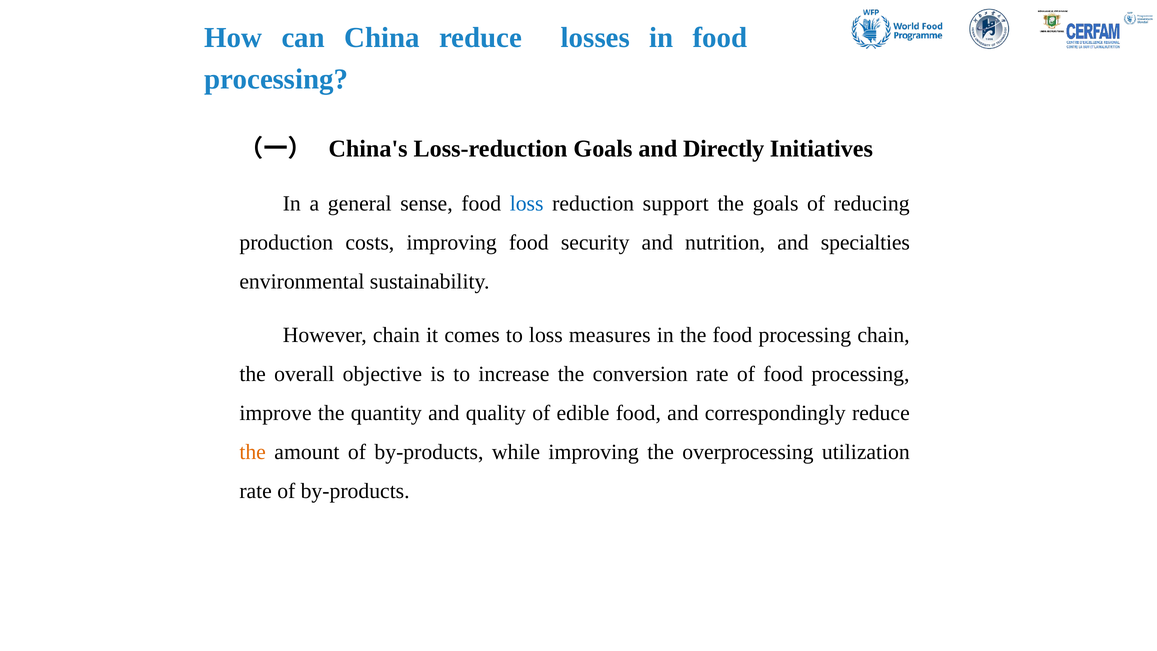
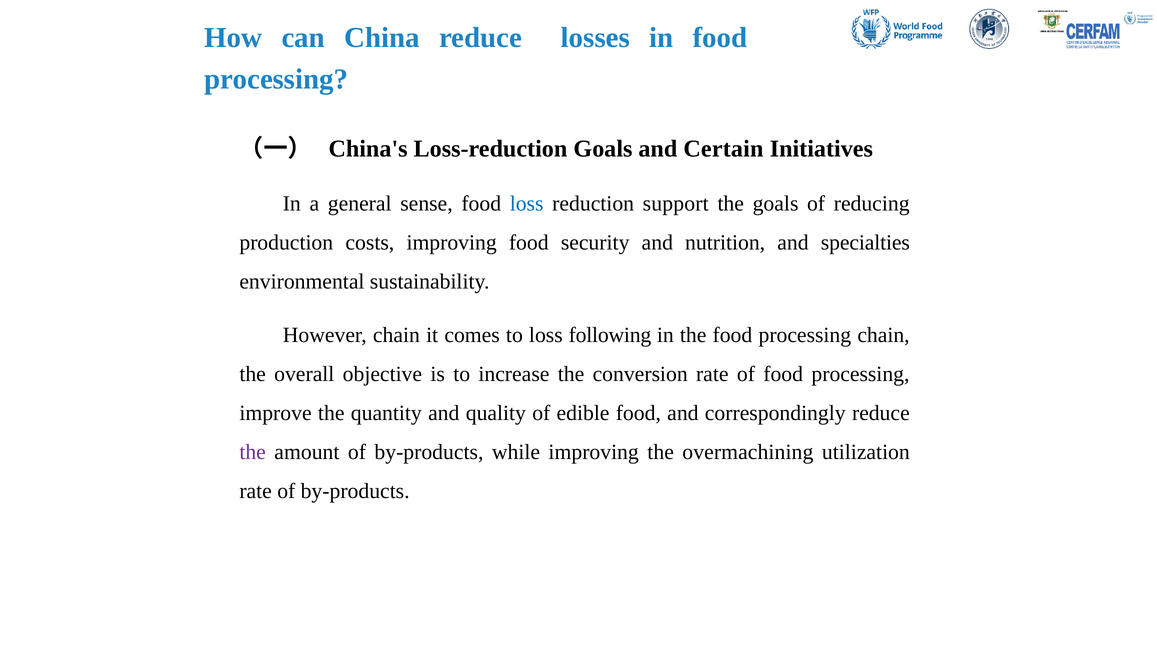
Directly: Directly -> Certain
measures: measures -> following
the at (253, 452) colour: orange -> purple
overprocessing: overprocessing -> overmachining
